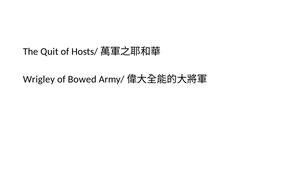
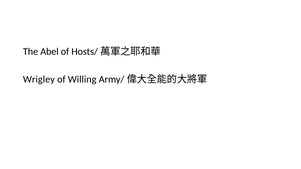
Quit: Quit -> Abel
Bowed: Bowed -> Willing
